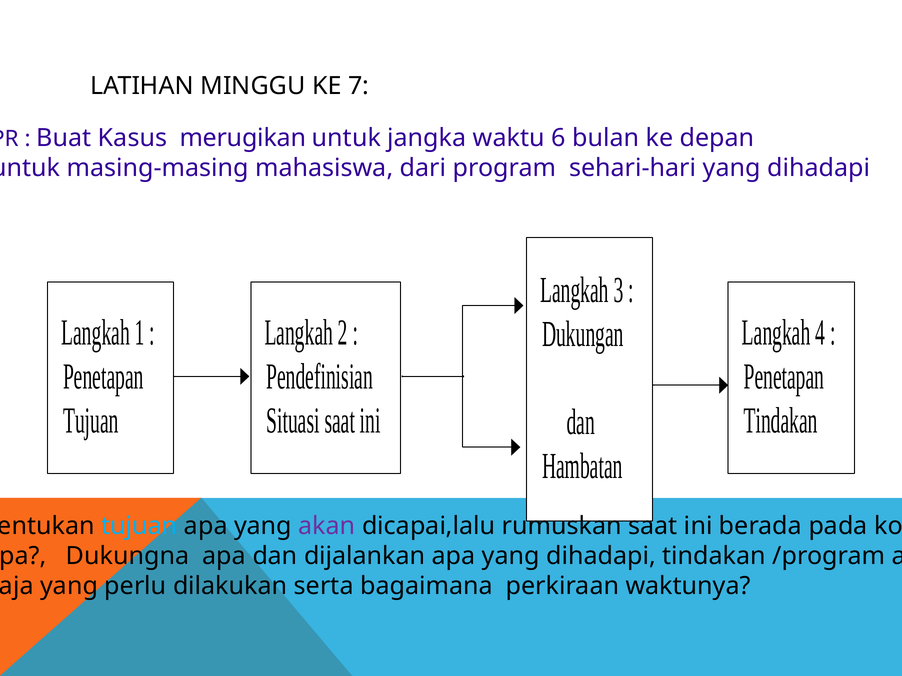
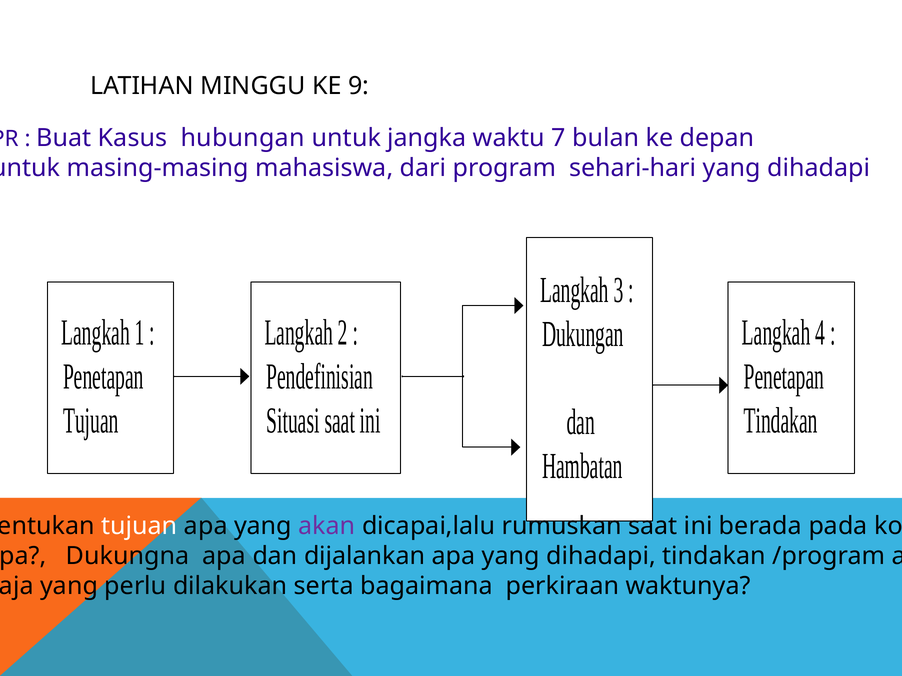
7: 7 -> 9
merugikan: merugikan -> hubungan
6: 6 -> 7
tujuan at (139, 526) colour: light blue -> white
